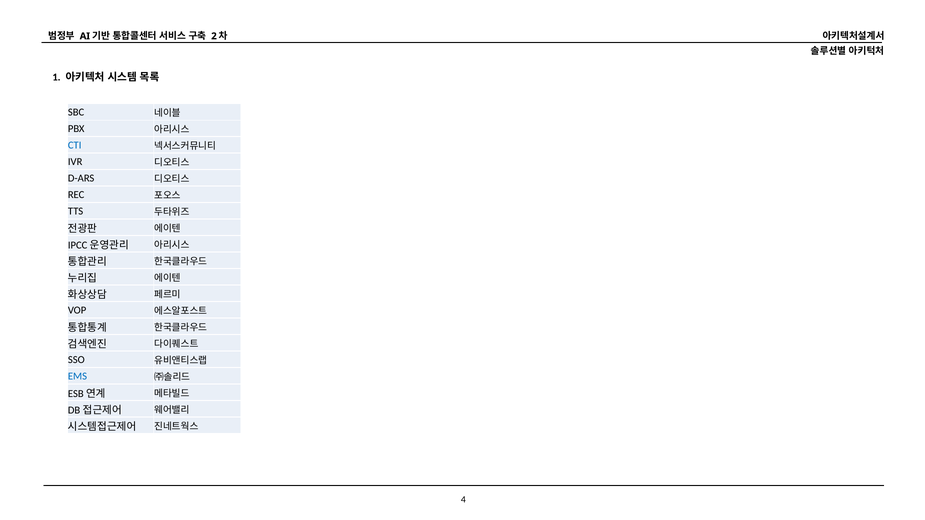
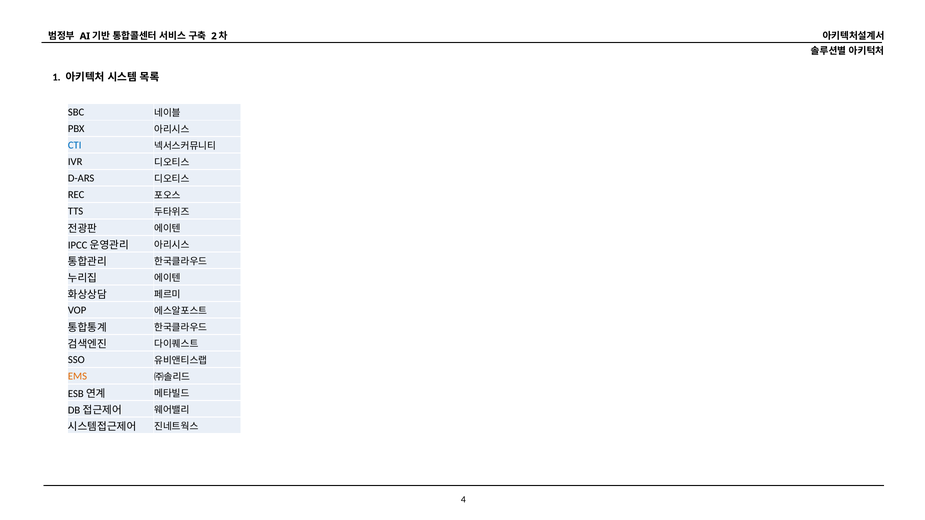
EMS colour: blue -> orange
